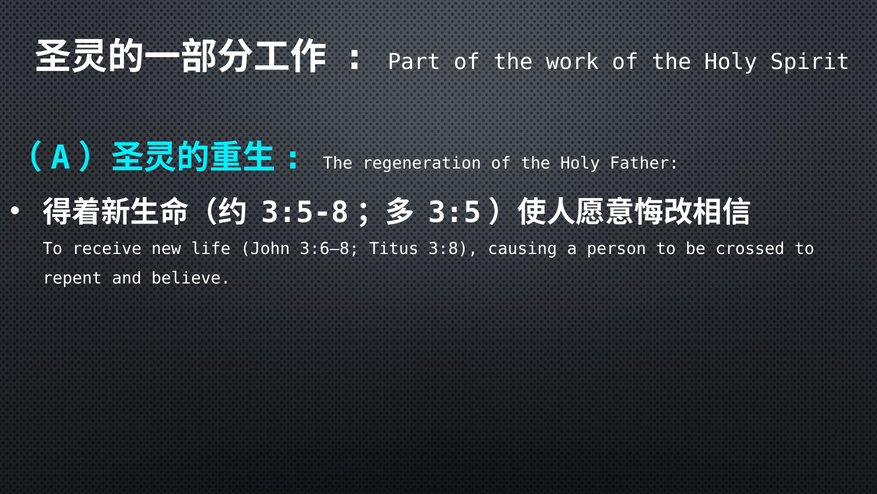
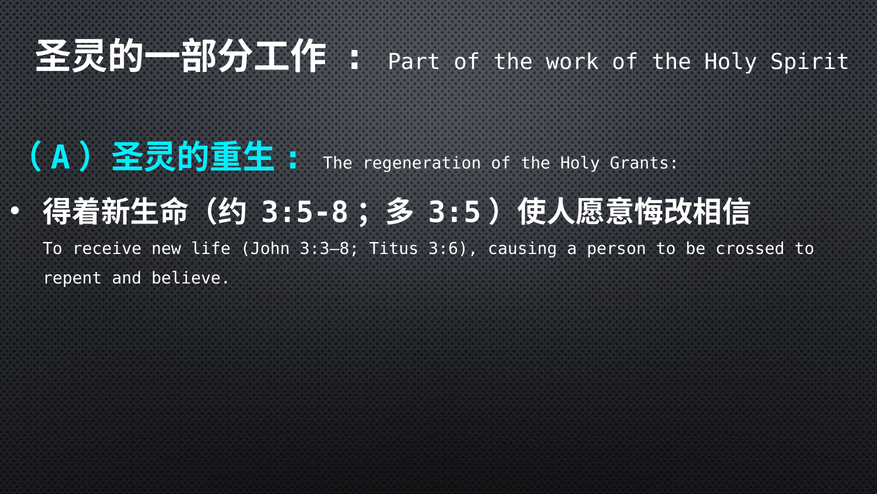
Father: Father -> Grants
3:6–8: 3:6–8 -> 3:3–8
3:8: 3:8 -> 3:6
